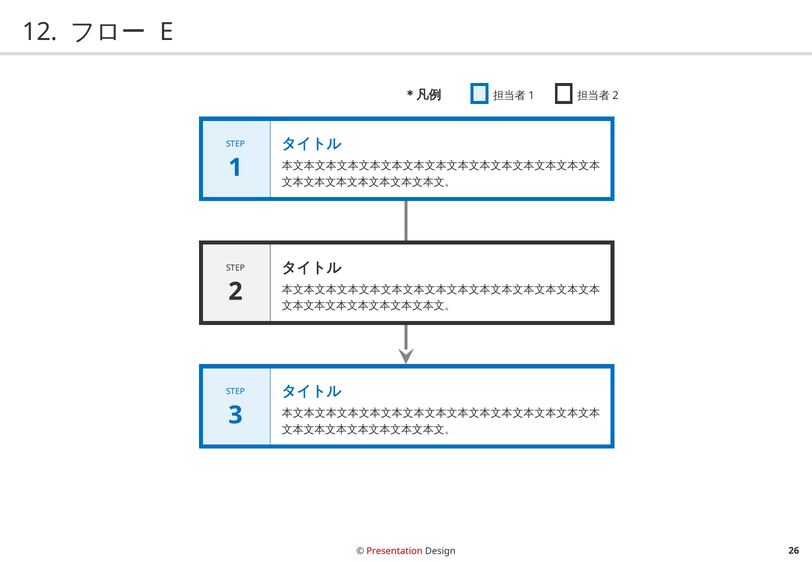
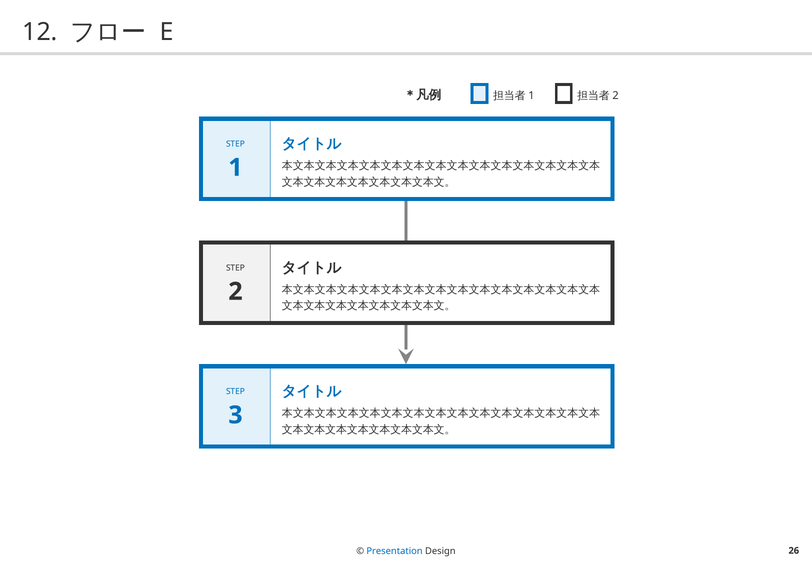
Presentation colour: red -> blue
